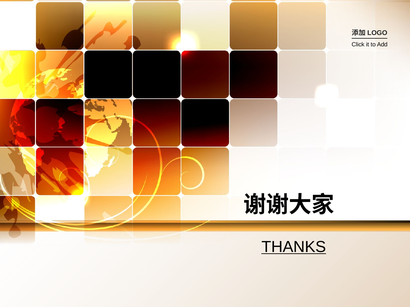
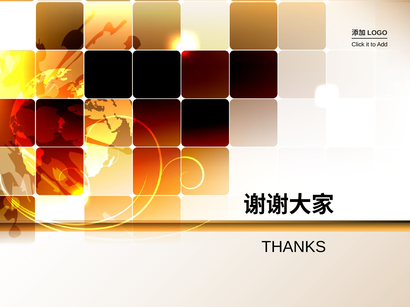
THANKS underline: present -> none
